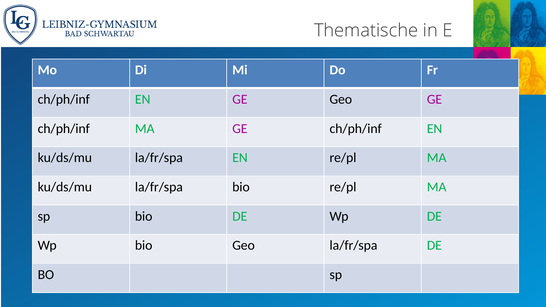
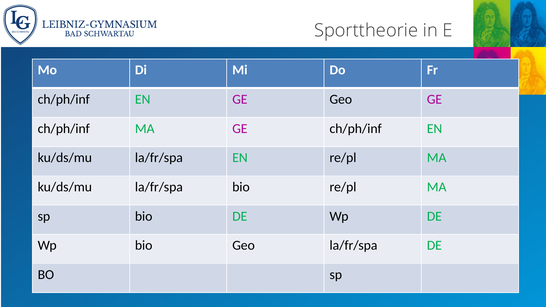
Thematische: Thematische -> Sporttheorie
